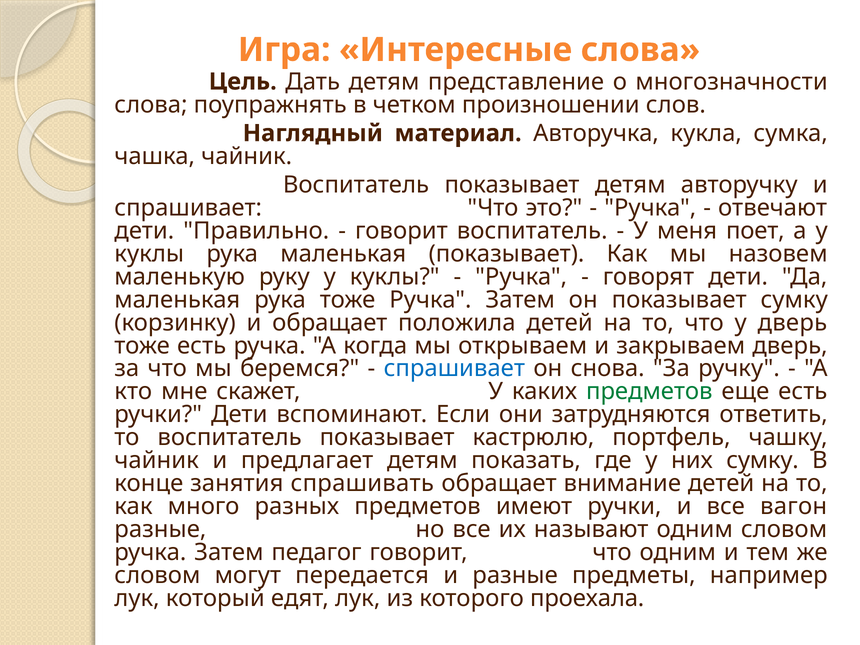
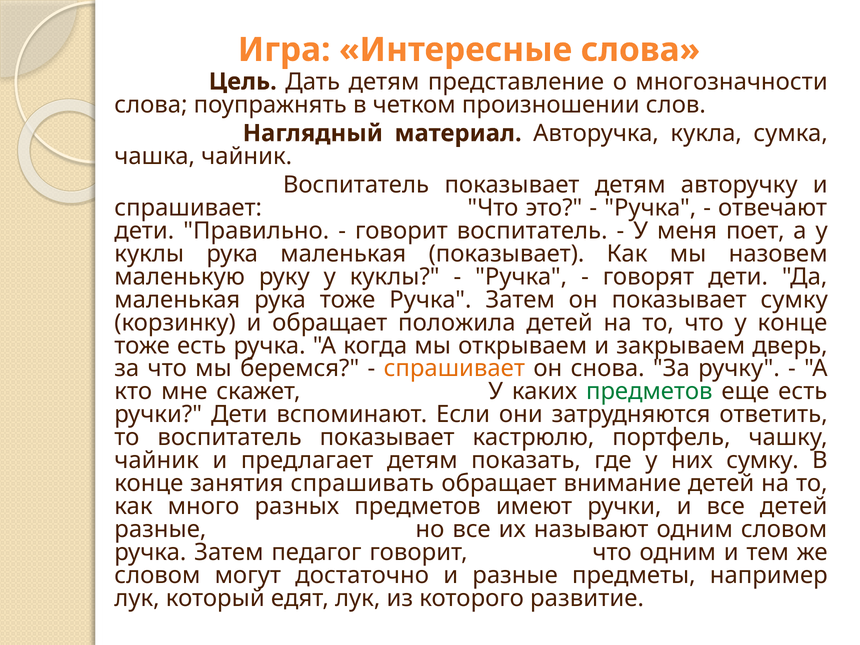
у дверь: дверь -> конце
спрашивает at (454, 369) colour: blue -> orange
все вагон: вагон -> детей
передается: передается -> достаточно
проехала: проехала -> развитие
